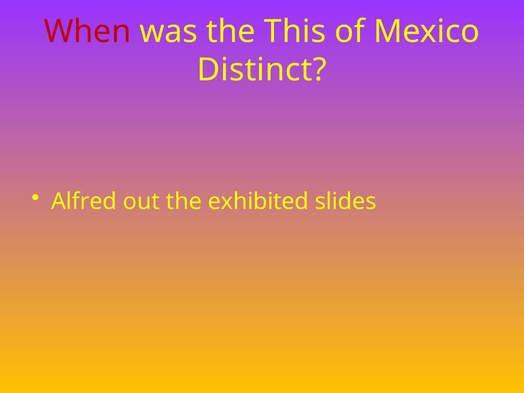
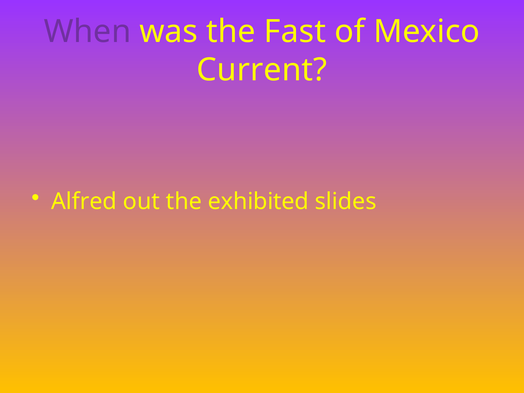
When colour: red -> purple
This: This -> Fast
Distinct: Distinct -> Current
